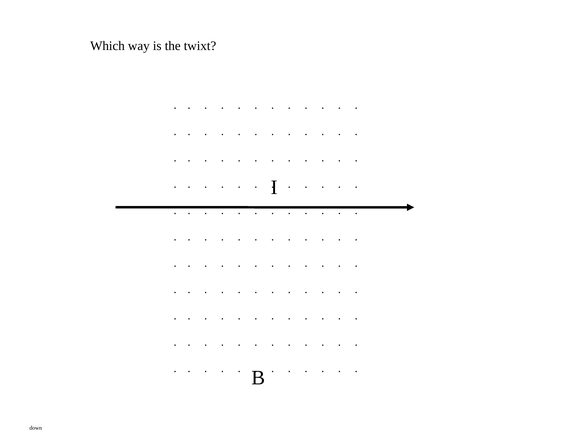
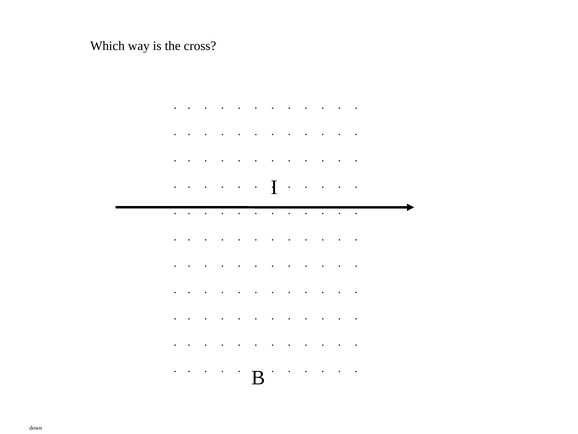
twixt: twixt -> cross
